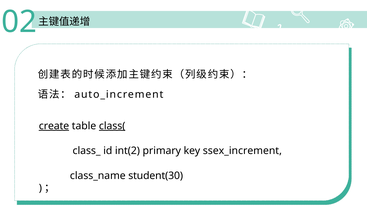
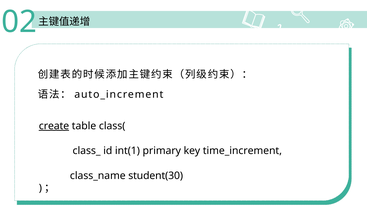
class( underline: present -> none
int(2: int(2 -> int(1
ssex_increment: ssex_increment -> time_increment
